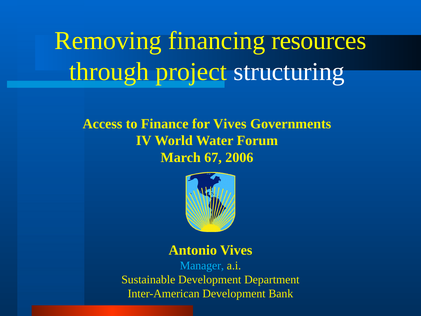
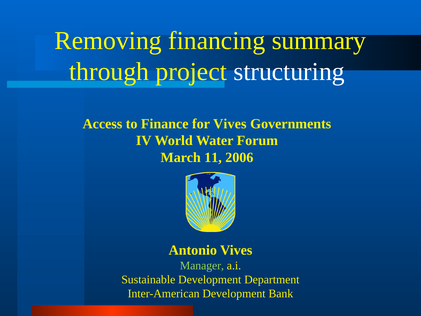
resources: resources -> summary
67: 67 -> 11
Manager colour: light blue -> light green
